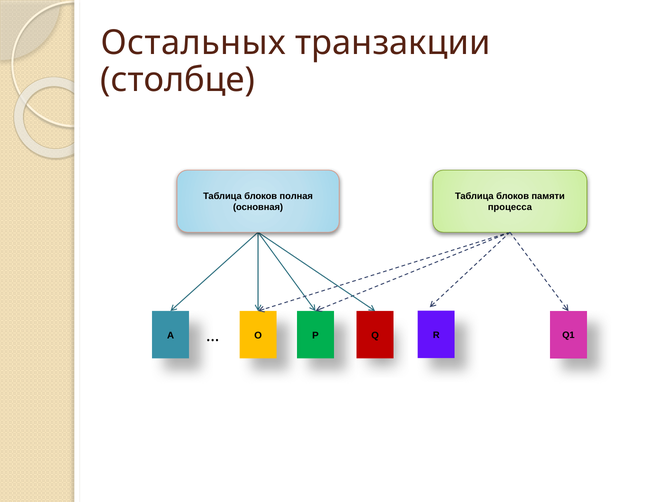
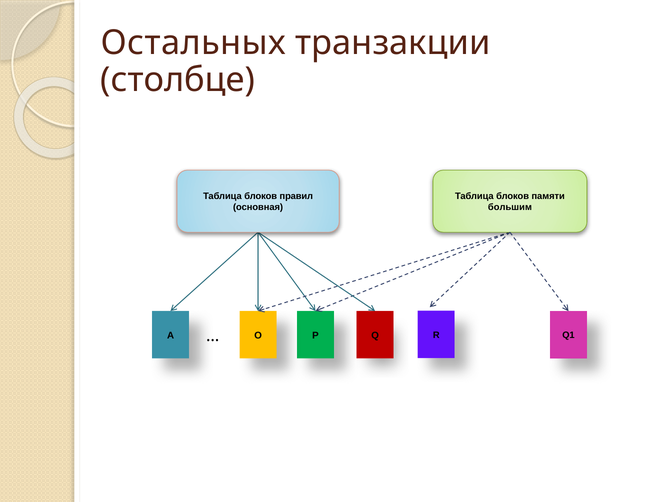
полная: полная -> правил
процесса: процесса -> большим
